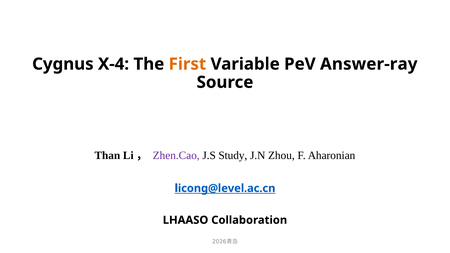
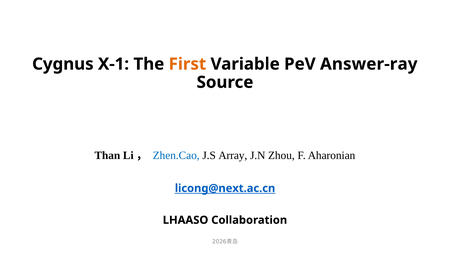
X-4: X-4 -> X-1
Zhen.Cao colour: purple -> blue
Study: Study -> Array
licong@level.ac.cn: licong@level.ac.cn -> licong@next.ac.cn
